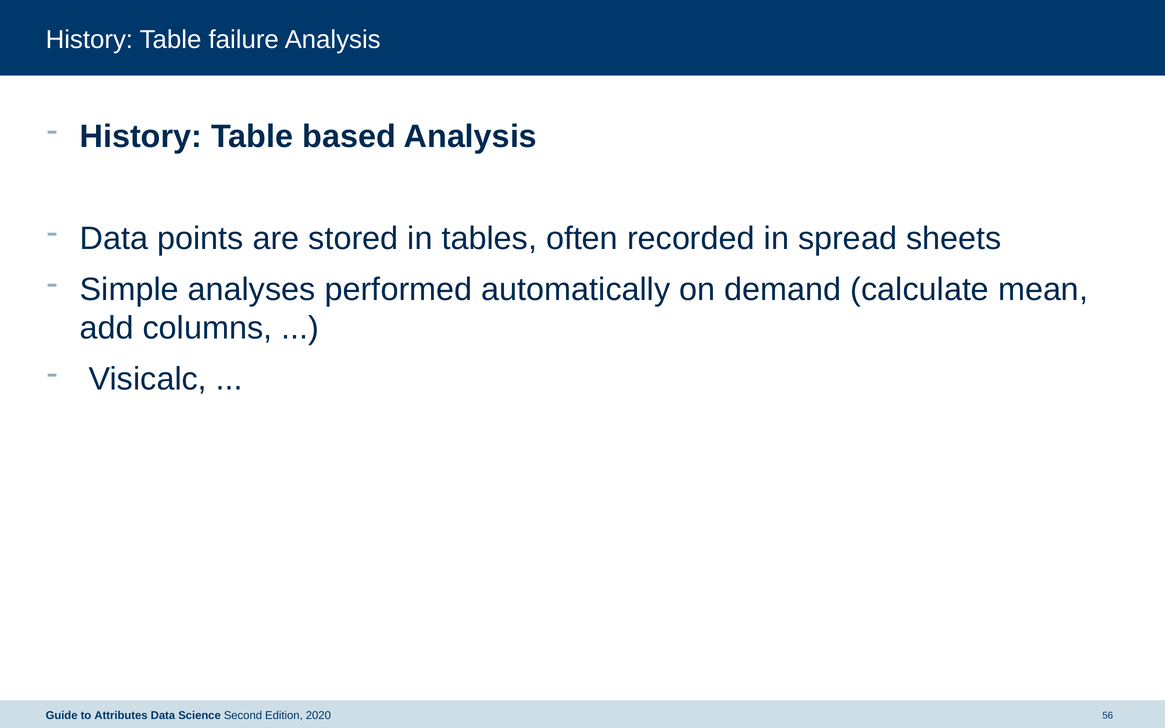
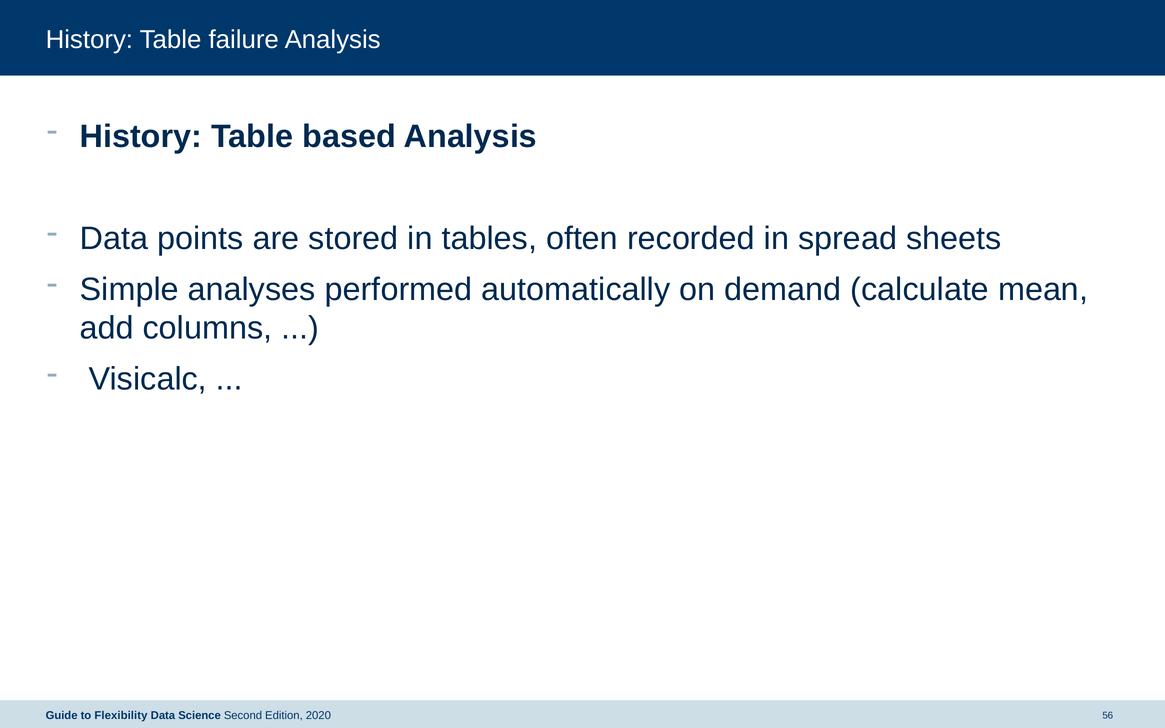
Attributes: Attributes -> Flexibility
